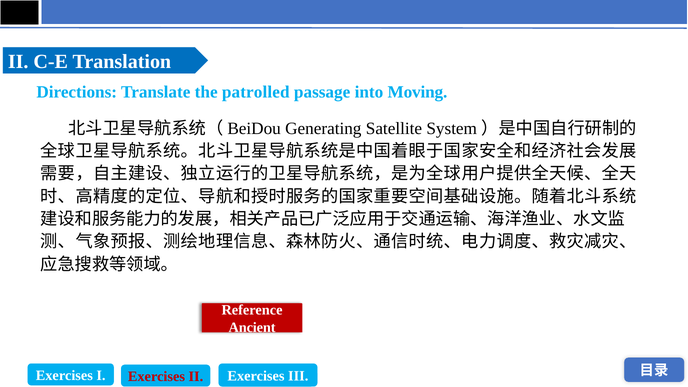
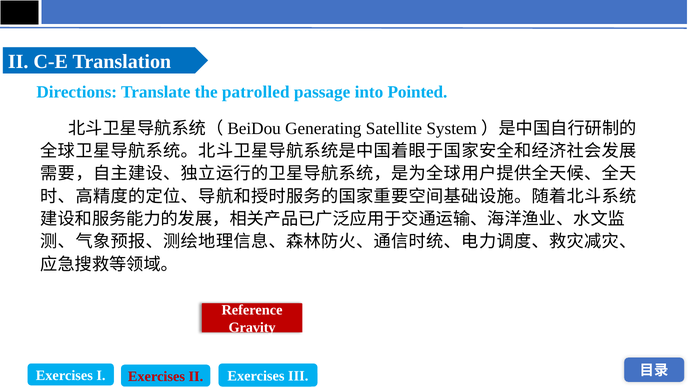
Moving: Moving -> Pointed
Ancient: Ancient -> Gravity
